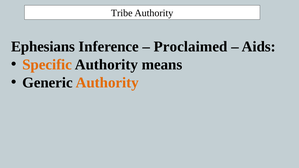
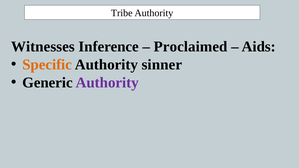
Ephesians: Ephesians -> Witnesses
means: means -> sinner
Authority at (107, 83) colour: orange -> purple
